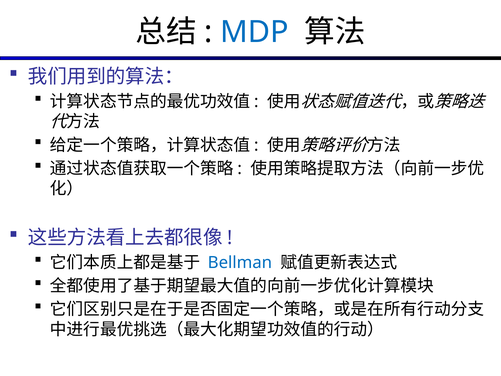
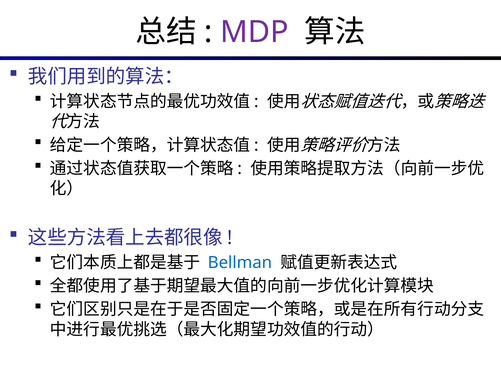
MDP colour: blue -> purple
